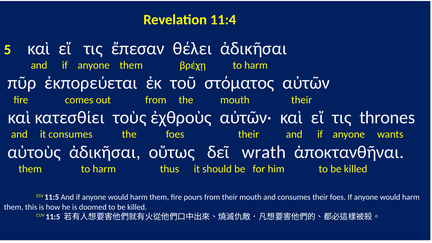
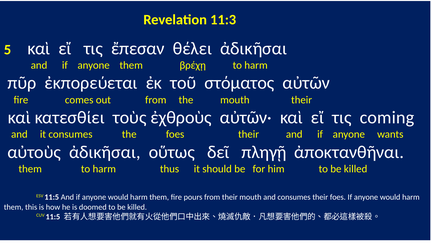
11:4: 11:4 -> 11:3
thrones: thrones -> coming
wrath: wrath -> πληγῇ
